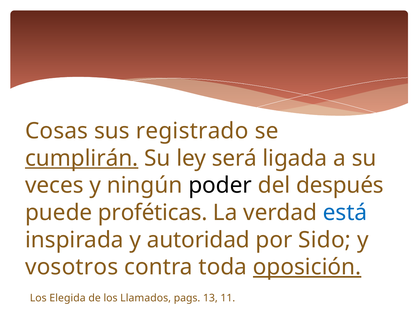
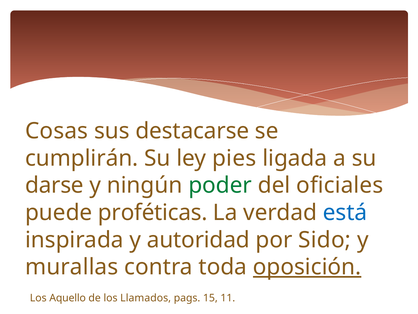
registrado: registrado -> destacarse
cumplirán underline: present -> none
será: será -> pies
veces: veces -> darse
poder colour: black -> green
después: después -> oficiales
vosotros: vosotros -> murallas
Elegida: Elegida -> Aquello
13: 13 -> 15
